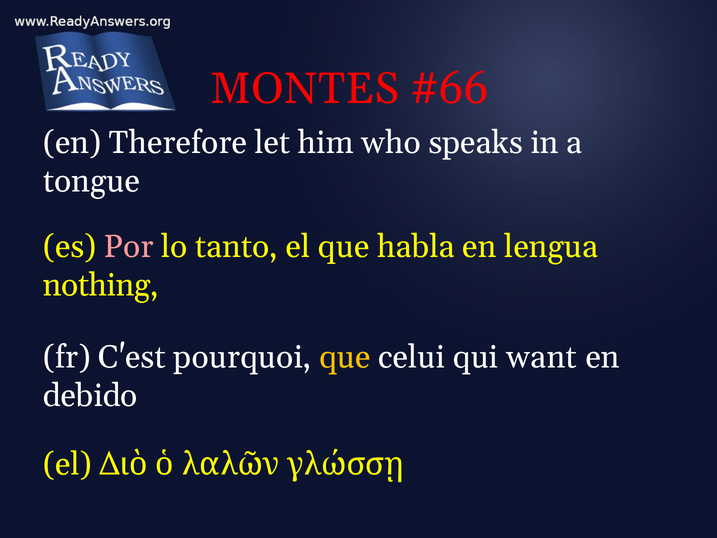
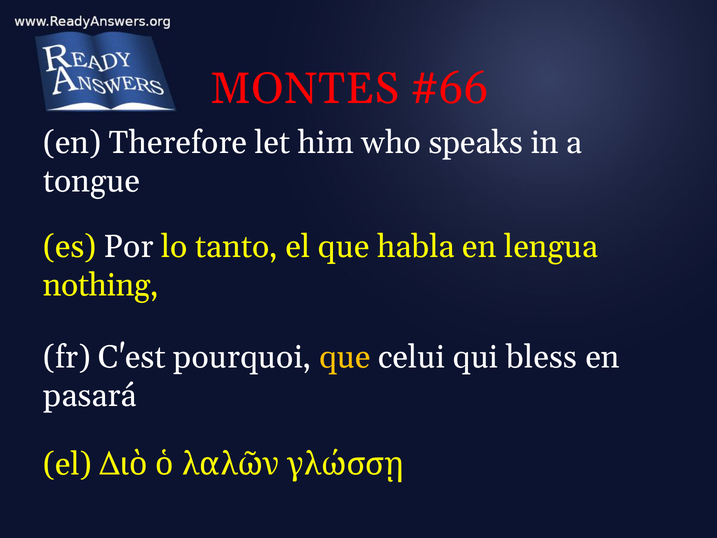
Por colour: pink -> white
want: want -> bless
debido: debido -> pasará
